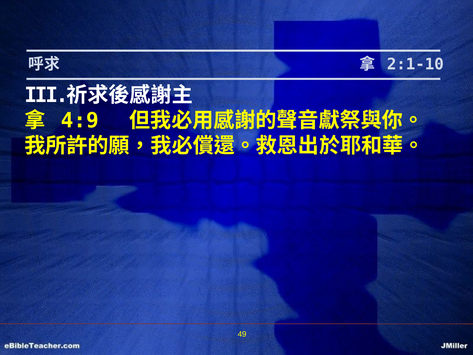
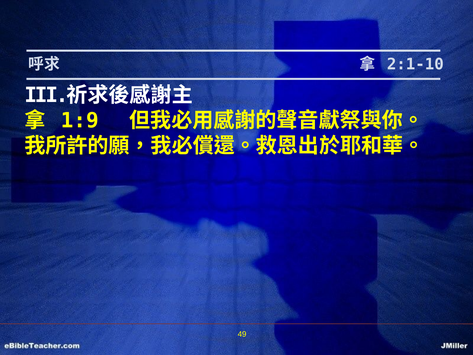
4:9: 4:9 -> 1:9
